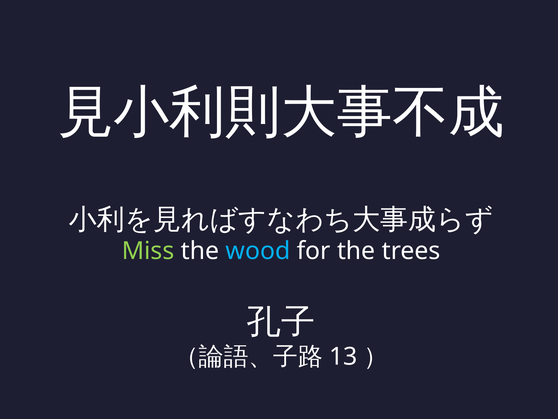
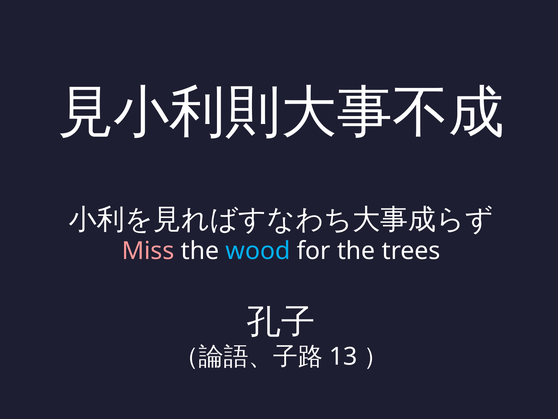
Miss colour: light green -> pink
